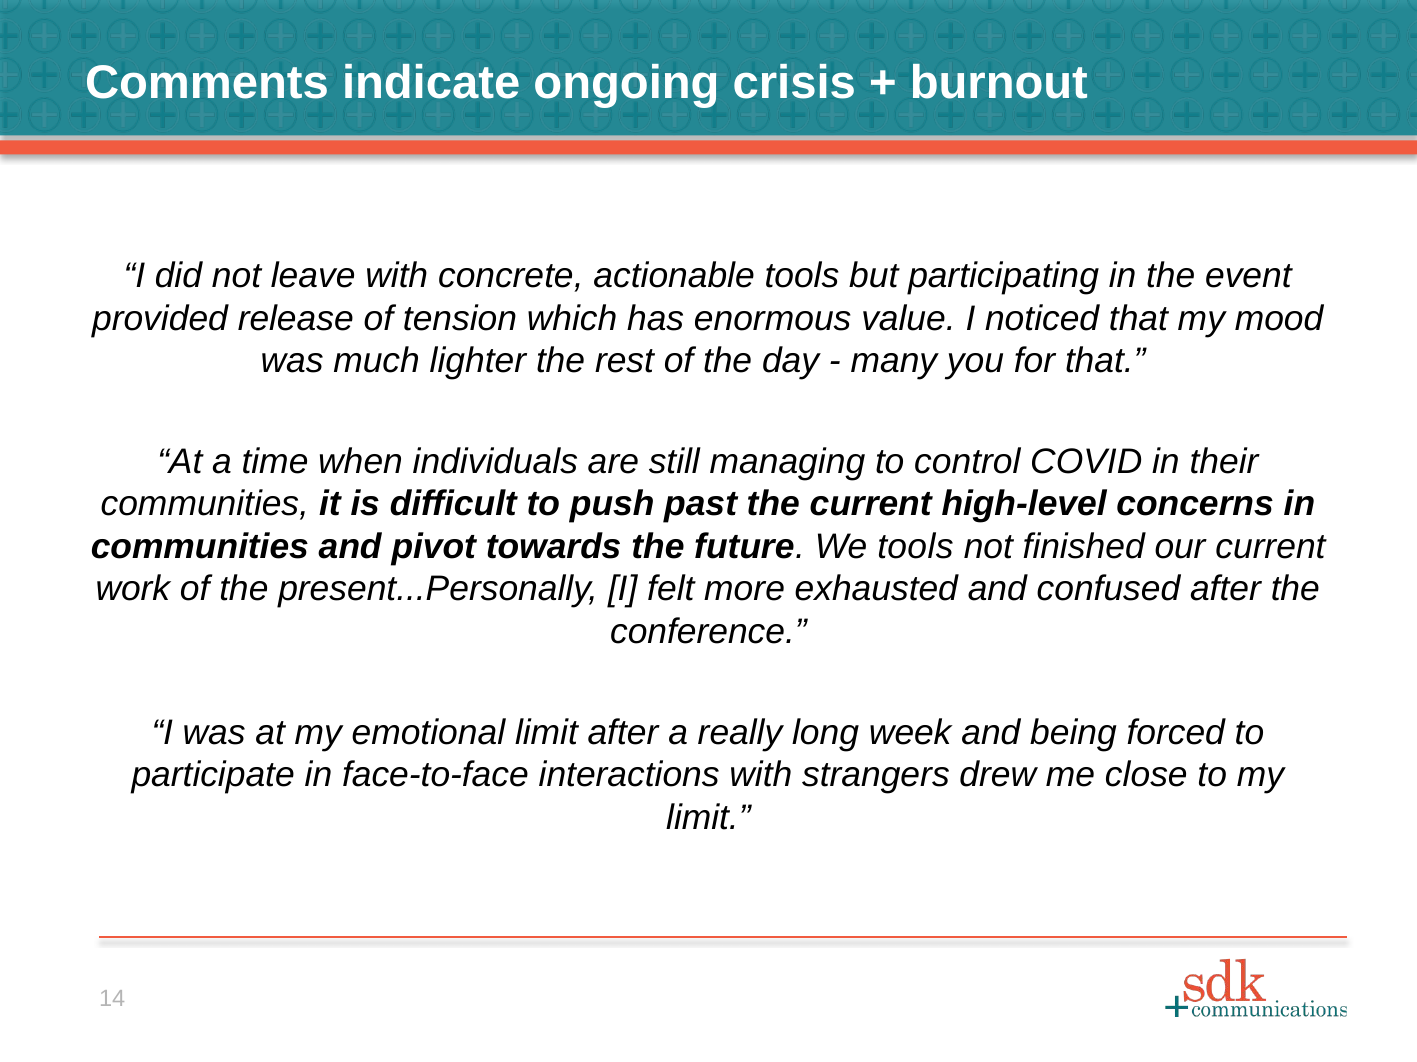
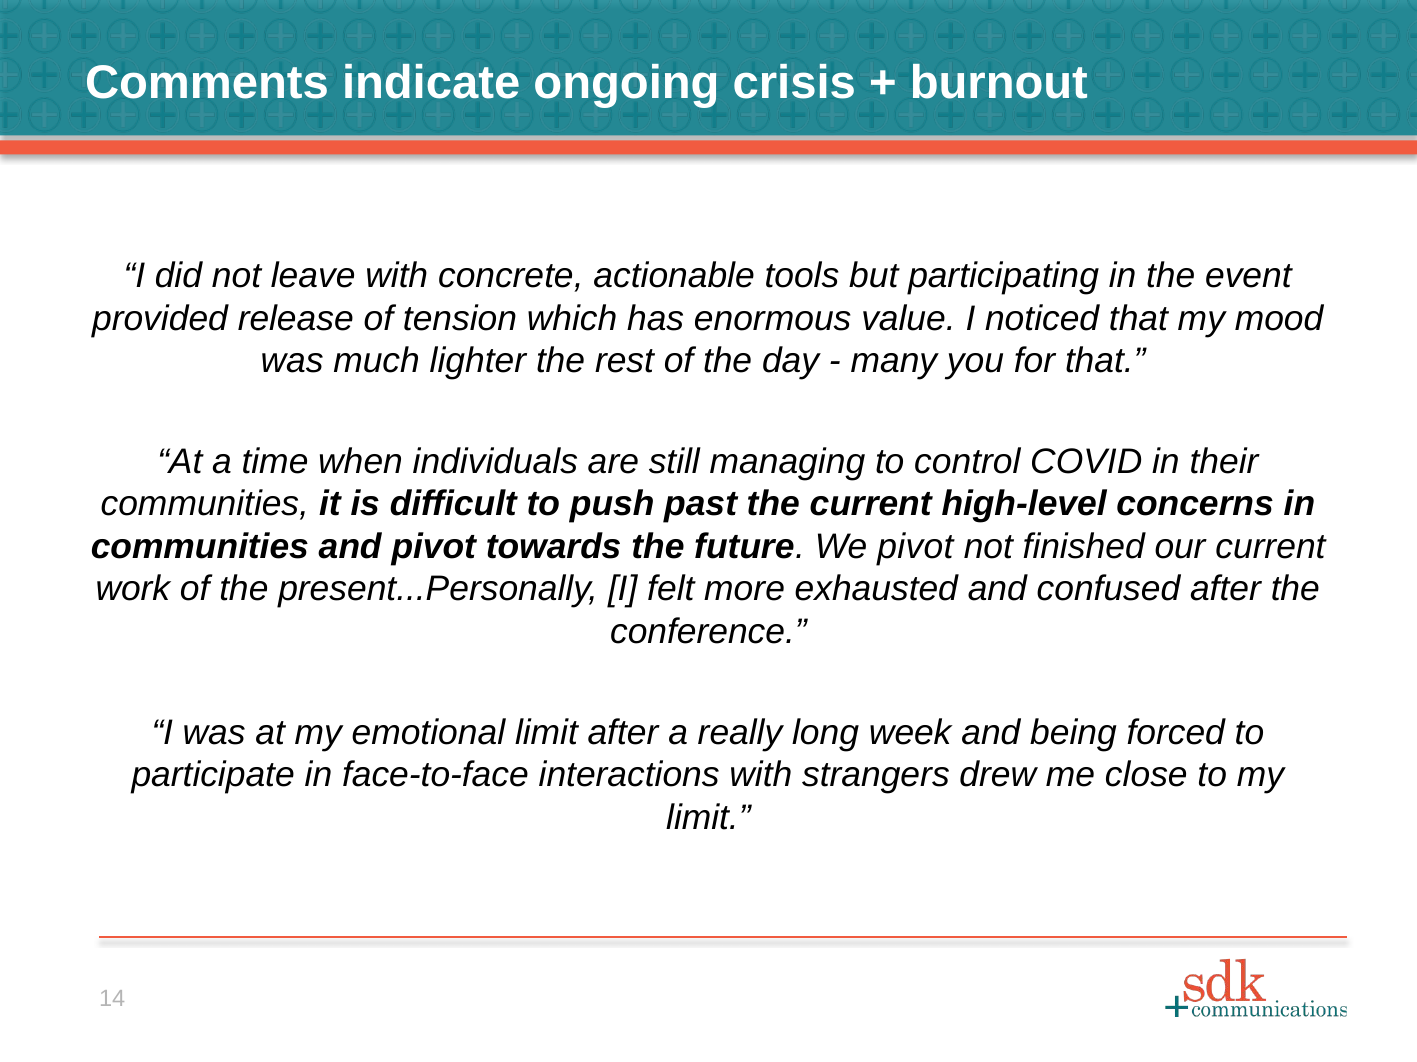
We tools: tools -> pivot
